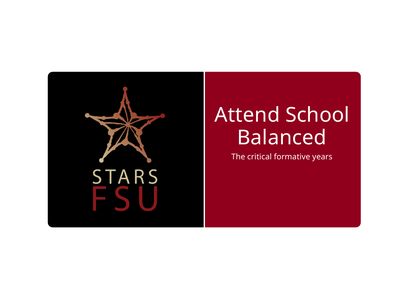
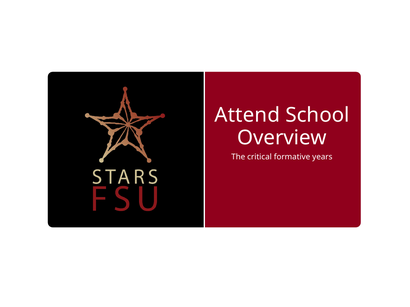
Balanced: Balanced -> Overview
